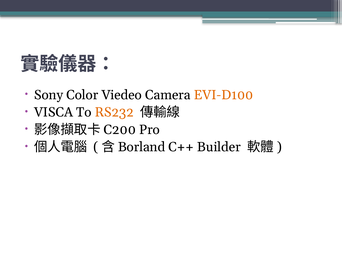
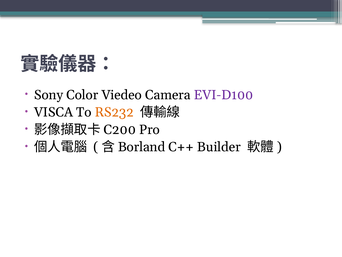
EVI-D100 colour: orange -> purple
